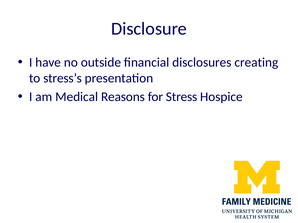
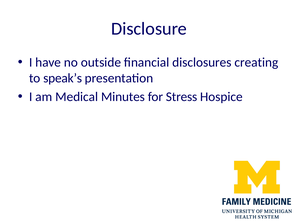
stress’s: stress’s -> speak’s
Reasons: Reasons -> Minutes
